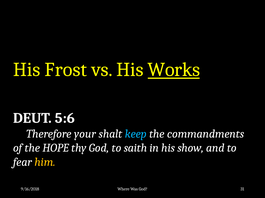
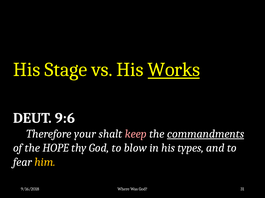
Frost: Frost -> Stage
5:6: 5:6 -> 9:6
keep colour: light blue -> pink
commandments underline: none -> present
saith: saith -> blow
show: show -> types
